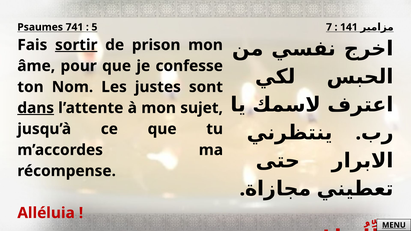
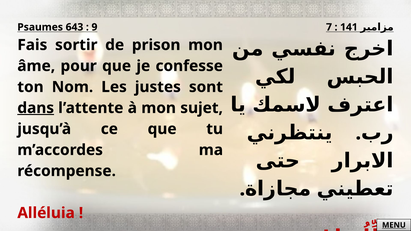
741: 741 -> 643
5: 5 -> 9
sortir underline: present -> none
